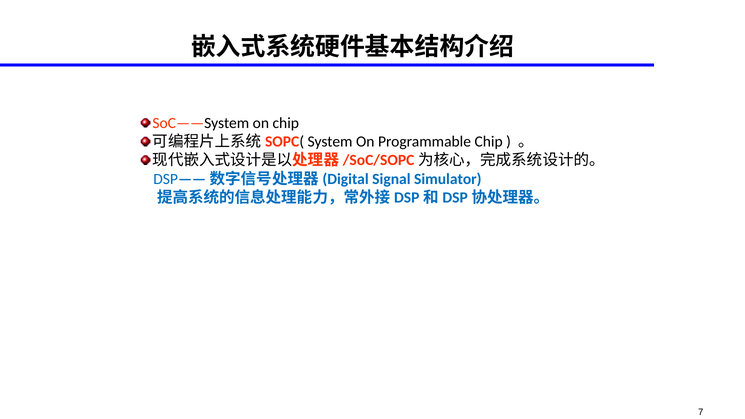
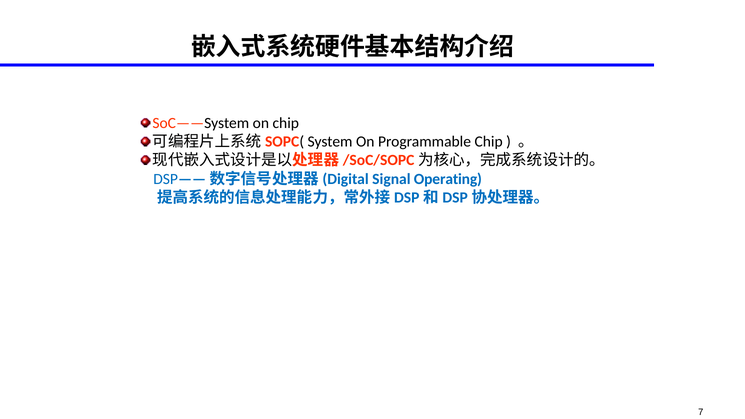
Simulator: Simulator -> Operating
